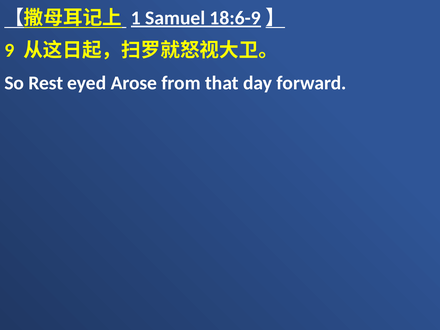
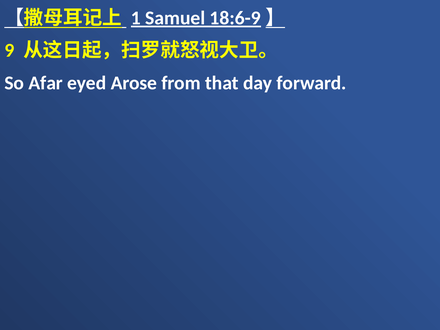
Rest: Rest -> Afar
